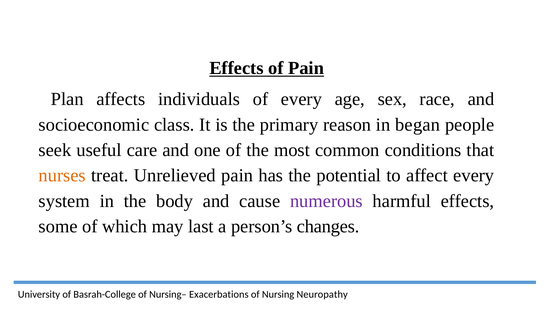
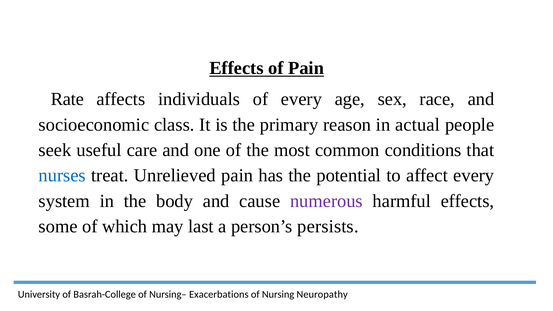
Plan: Plan -> Rate
began: began -> actual
nurses colour: orange -> blue
changes: changes -> persists
